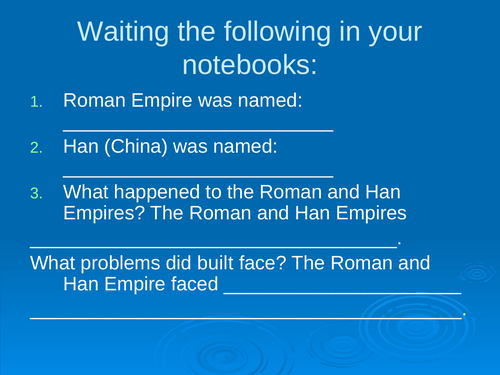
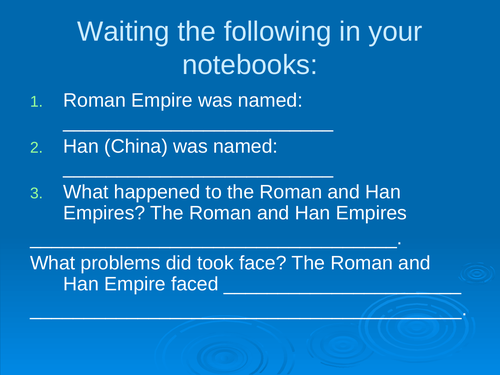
built: built -> took
